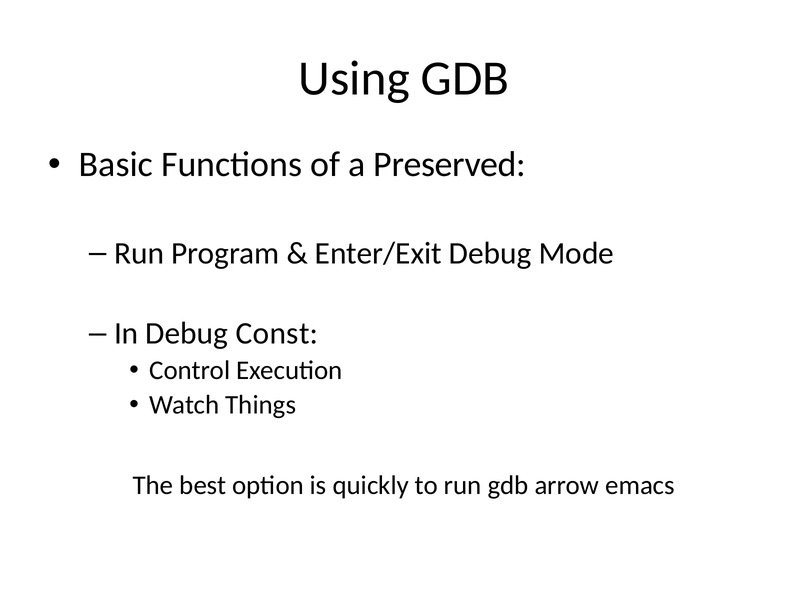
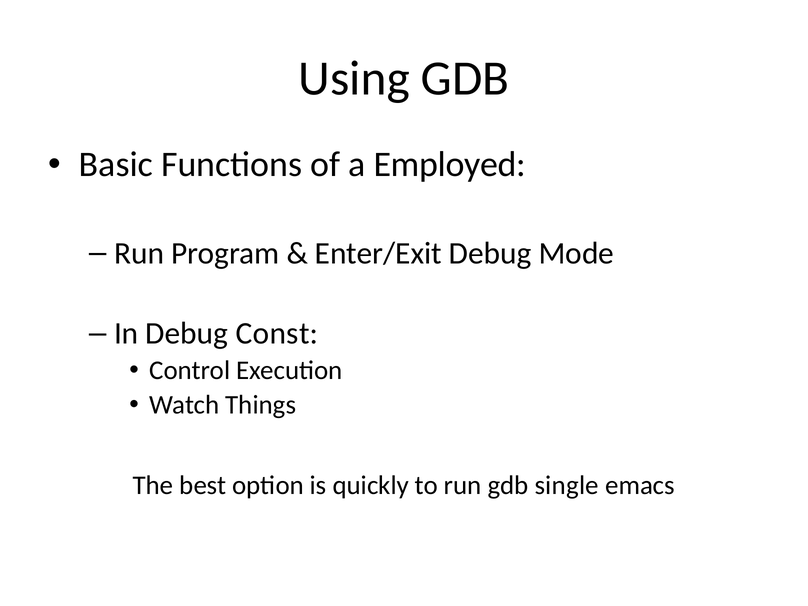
Preserved: Preserved -> Employed
arrow: arrow -> single
